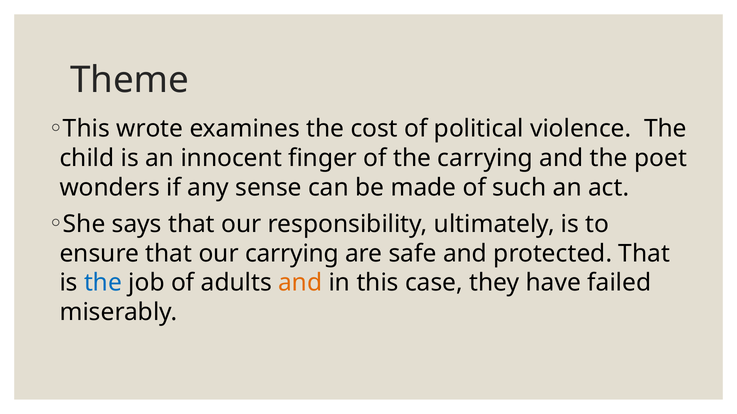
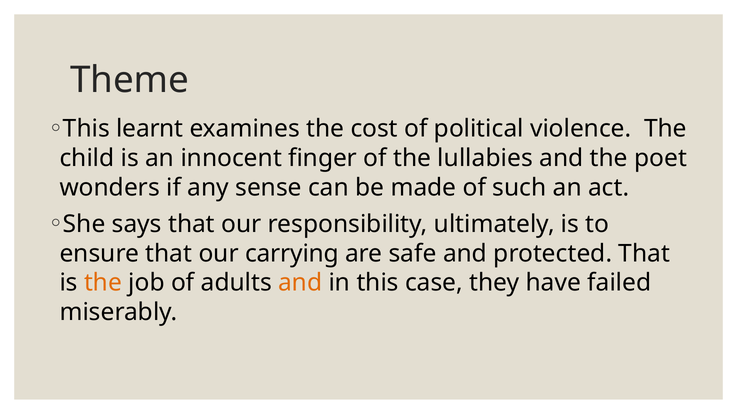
wrote: wrote -> learnt
the carrying: carrying -> lullabies
the at (103, 283) colour: blue -> orange
